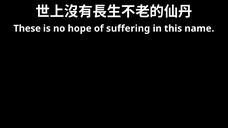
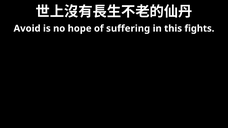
These: These -> Avoid
name: name -> fights
